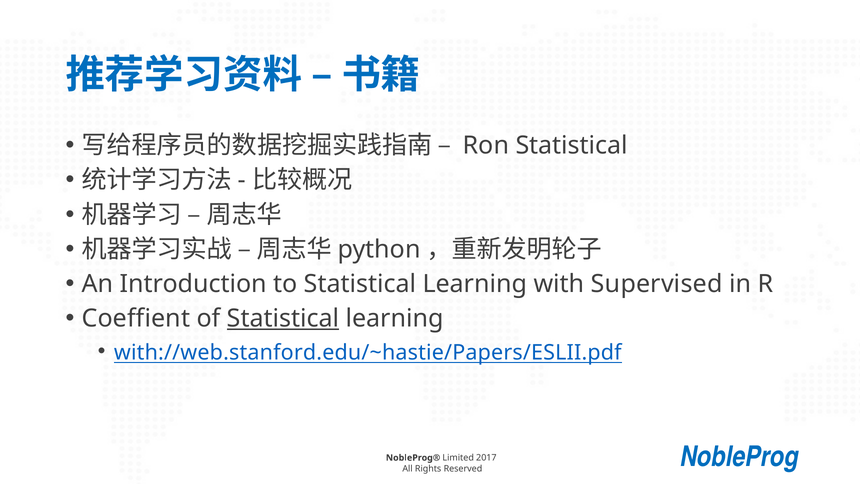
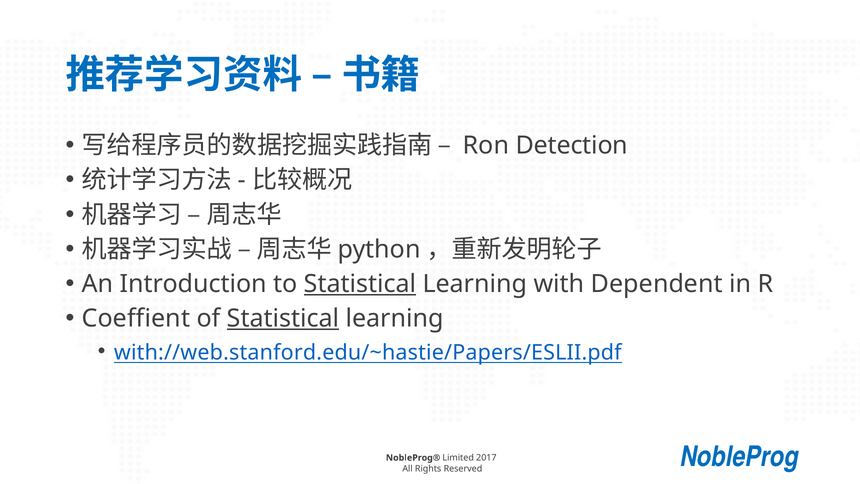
Ron Statistical: Statistical -> Detection
Statistical at (360, 284) underline: none -> present
Supervised: Supervised -> Dependent
